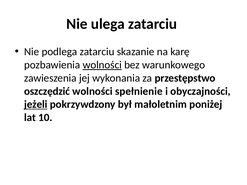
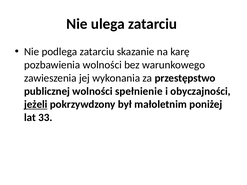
wolności at (102, 65) underline: present -> none
oszczędzić: oszczędzić -> publicznej
10: 10 -> 33
